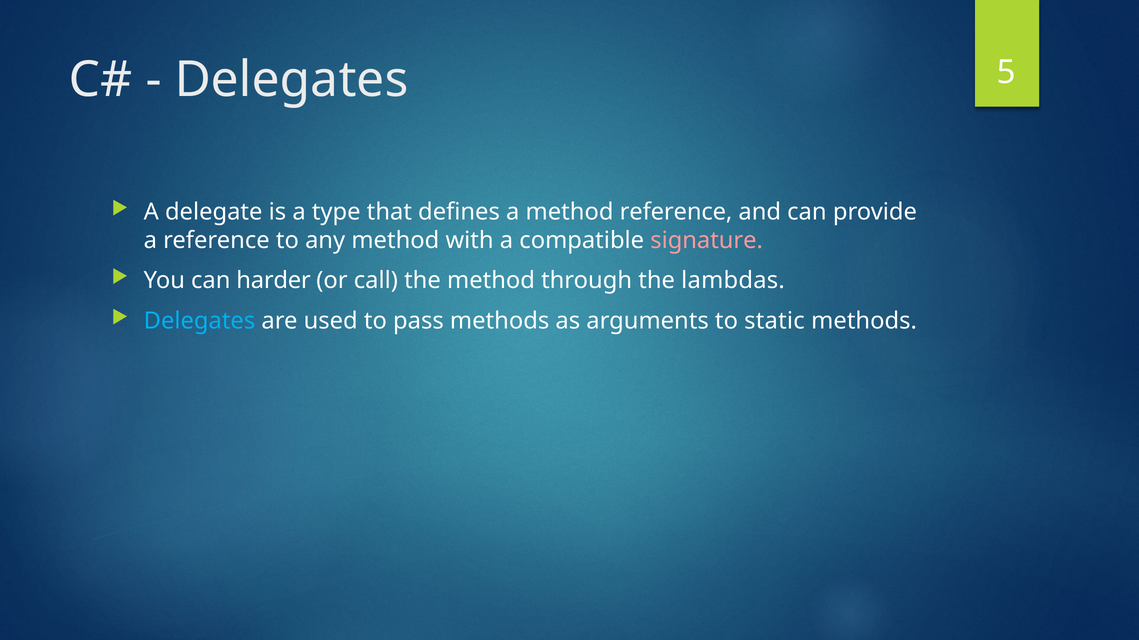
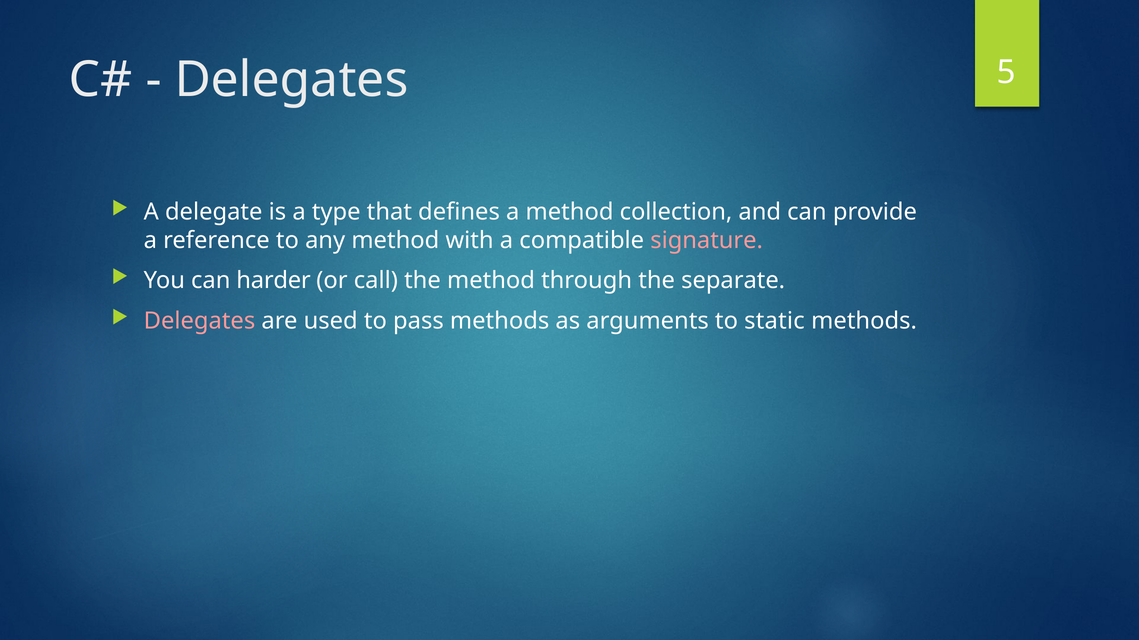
method reference: reference -> collection
lambdas: lambdas -> separate
Delegates at (199, 321) colour: light blue -> pink
